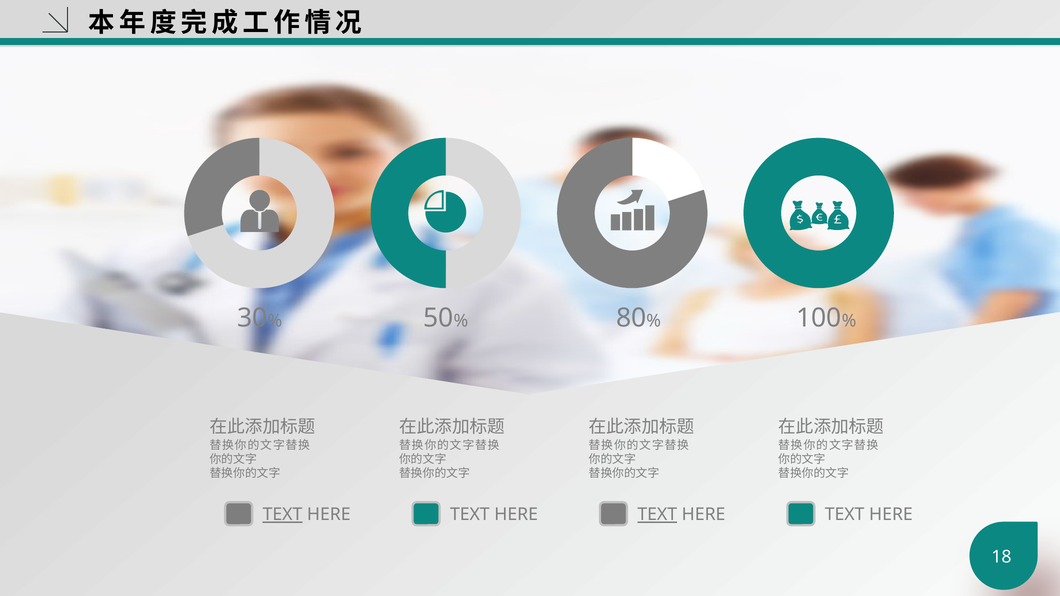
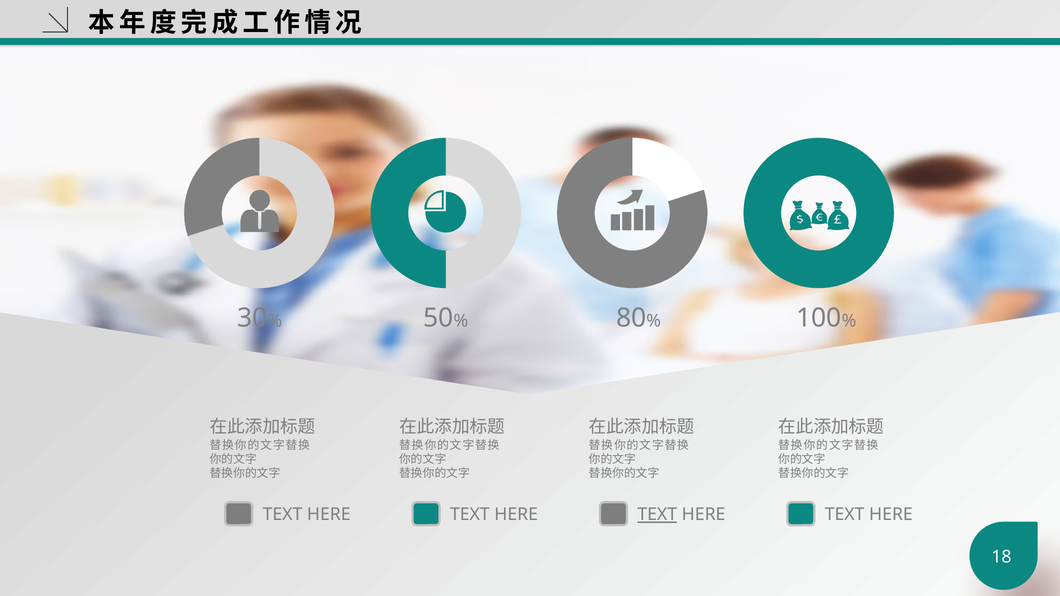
TEXT at (282, 515) underline: present -> none
